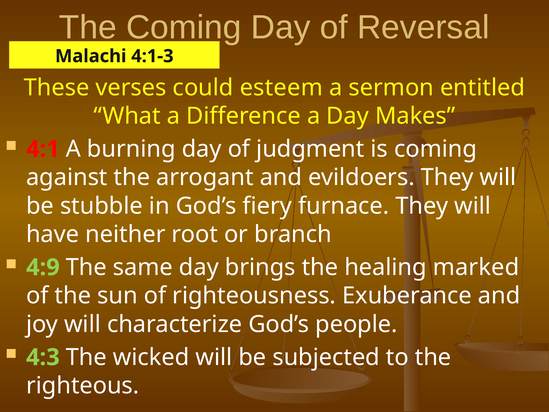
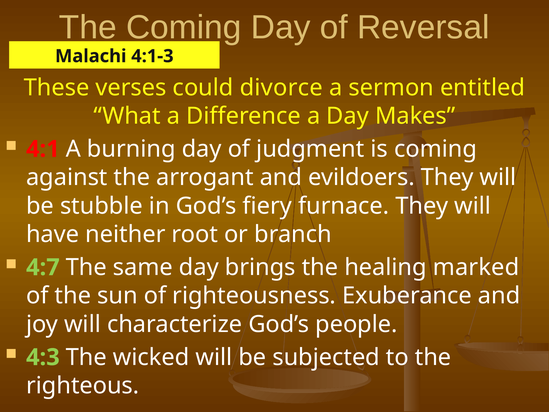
esteem: esteem -> divorce
4:9: 4:9 -> 4:7
